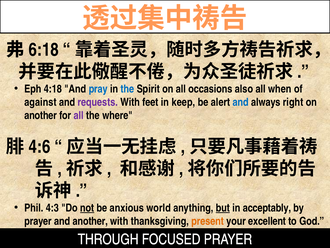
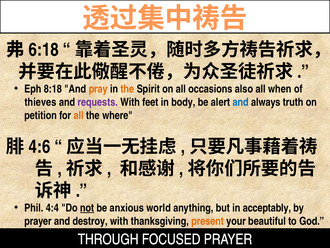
4:18: 4:18 -> 8:18
pray colour: blue -> orange
the at (127, 89) colour: blue -> orange
against: against -> thieves
keep: keep -> body
right: right -> truth
another at (41, 115): another -> petition
all at (79, 115) colour: purple -> orange
4:3: 4:3 -> 4:4
but underline: present -> none
and another: another -> destroy
excellent: excellent -> beautiful
